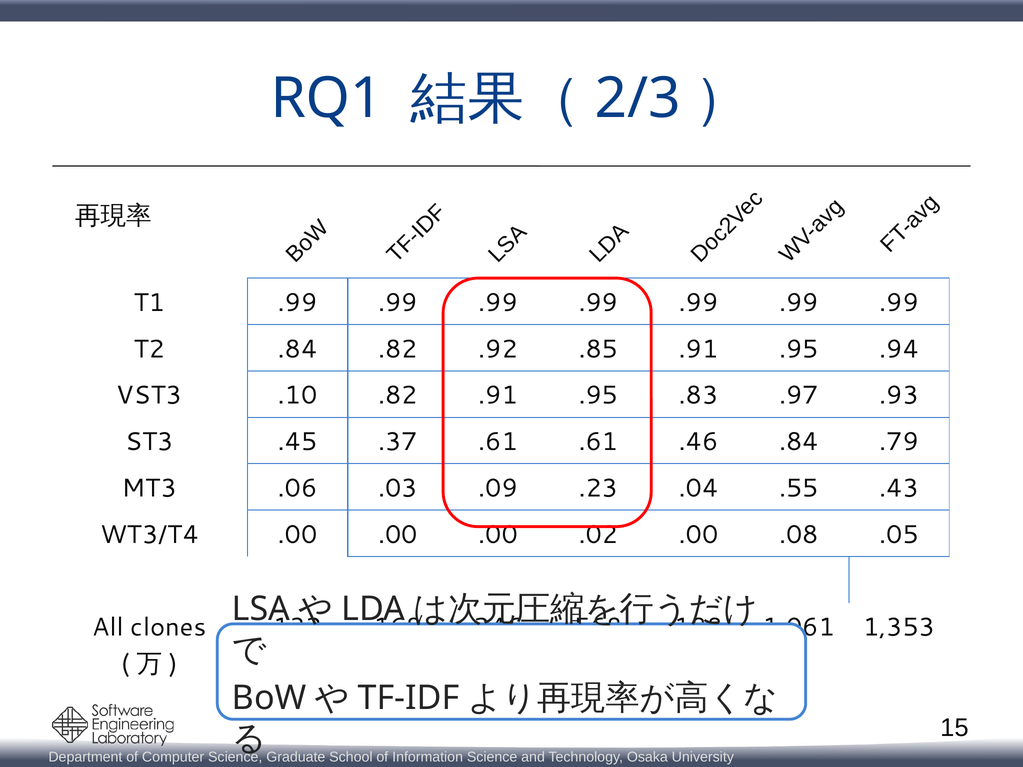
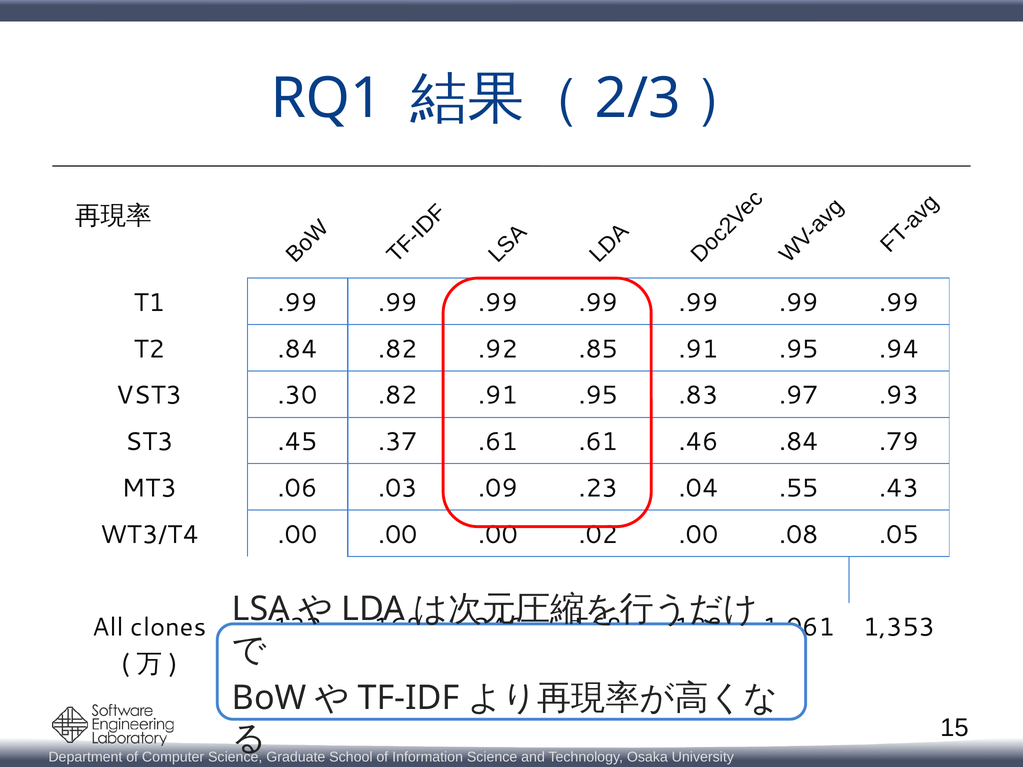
.10: .10 -> .30
